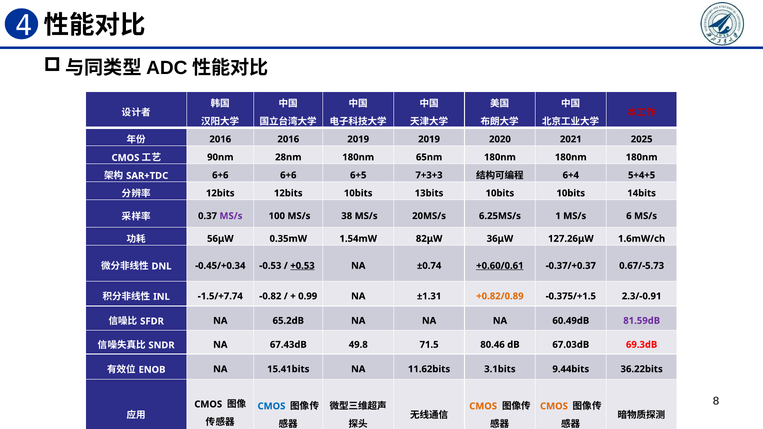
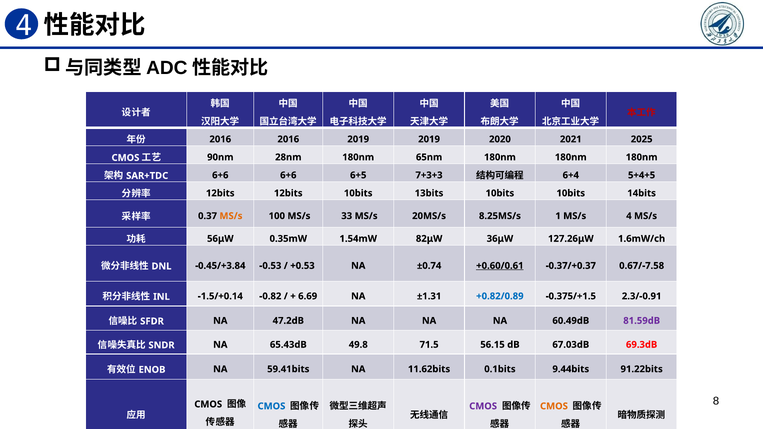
MS/s at (231, 216) colour: purple -> orange
38: 38 -> 33
6.25MS/s: 6.25MS/s -> 8.25MS/s
MS/s 6: 6 -> 4
-0.45/+0.34: -0.45/+0.34 -> -0.45/+3.84
+0.53 underline: present -> none
0.67/-5.73: 0.67/-5.73 -> 0.67/-7.58
-1.5/+7.74: -1.5/+7.74 -> -1.5/+0.14
0.99: 0.99 -> 6.69
+0.82/0.89 colour: orange -> blue
65.2dB: 65.2dB -> 47.2dB
67.43dB: 67.43dB -> 65.43dB
80.46: 80.46 -> 56.15
15.41bits: 15.41bits -> 59.41bits
3.1bits: 3.1bits -> 0.1bits
36.22bits: 36.22bits -> 91.22bits
CMOS at (483, 406) colour: orange -> purple
